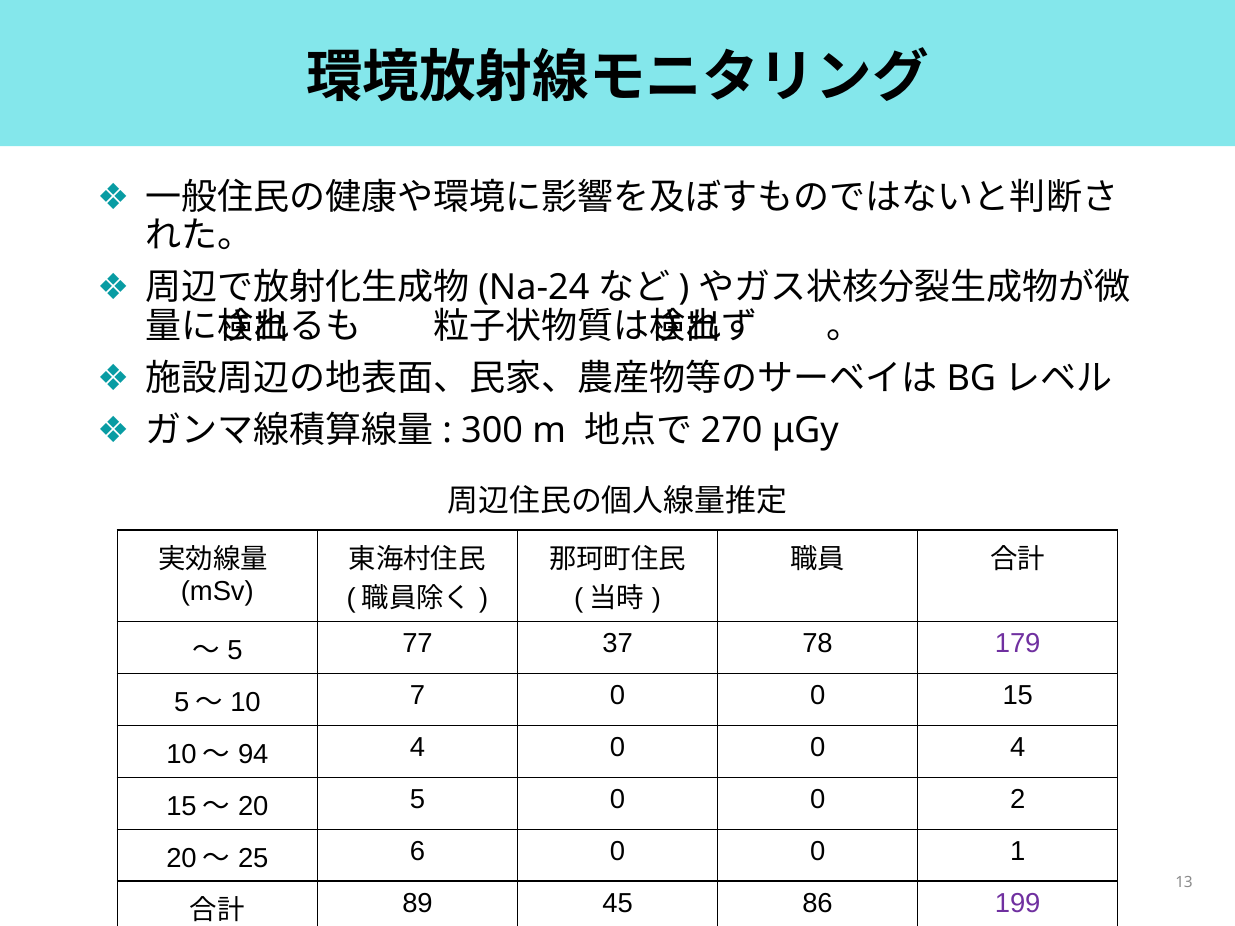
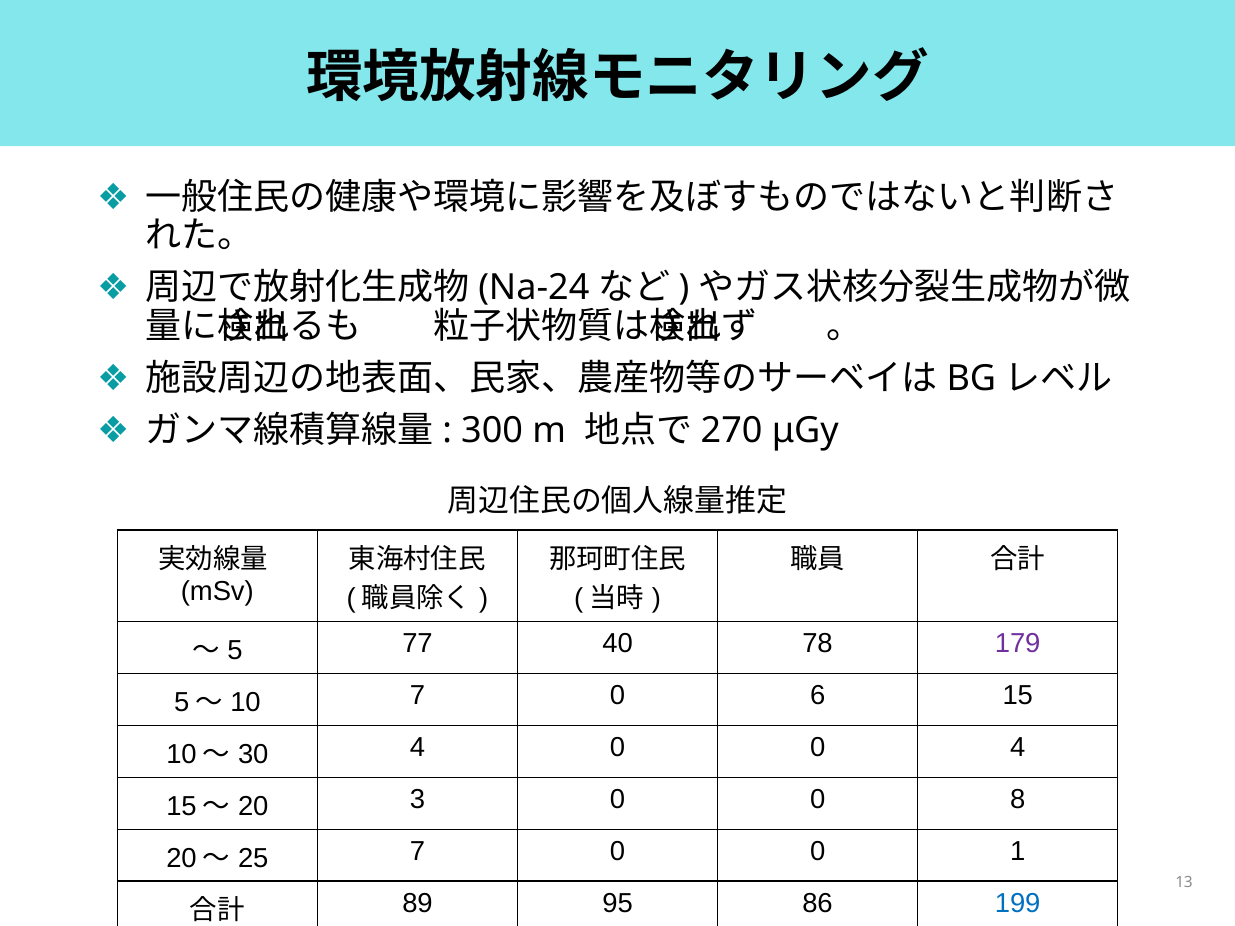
37: 37 -> 40
7 0 0: 0 -> 6
94: 94 -> 30
5 at (418, 799): 5 -> 3
2: 2 -> 8
6 at (418, 851): 6 -> 7
45: 45 -> 95
199 colour: purple -> blue
